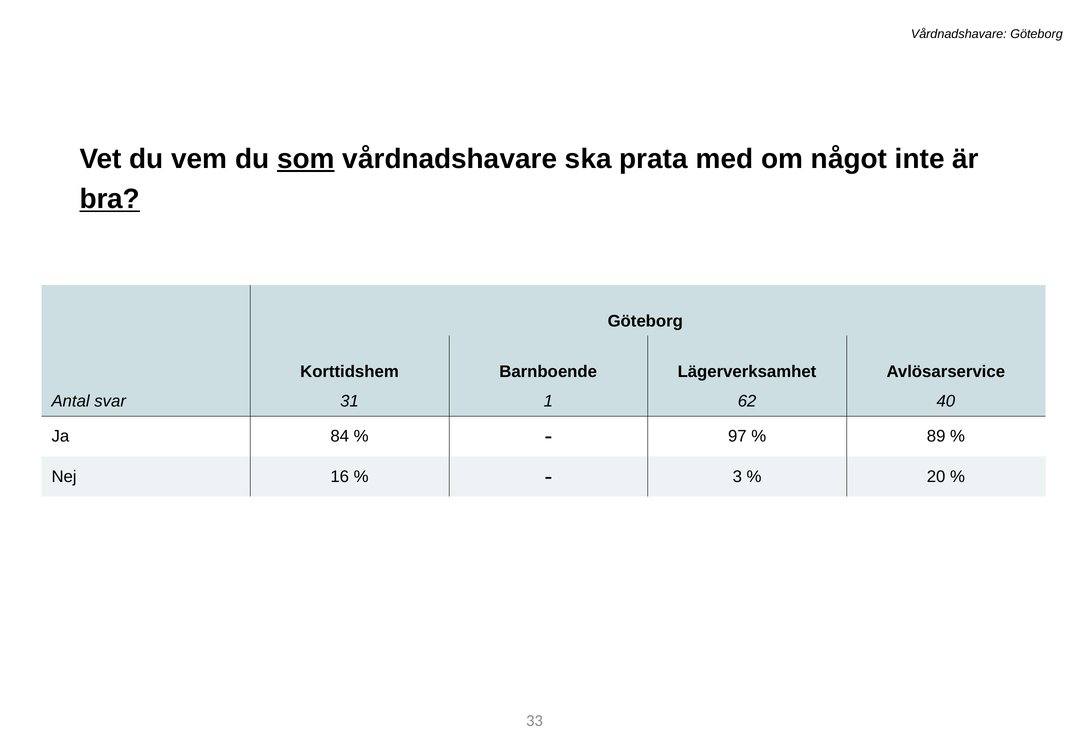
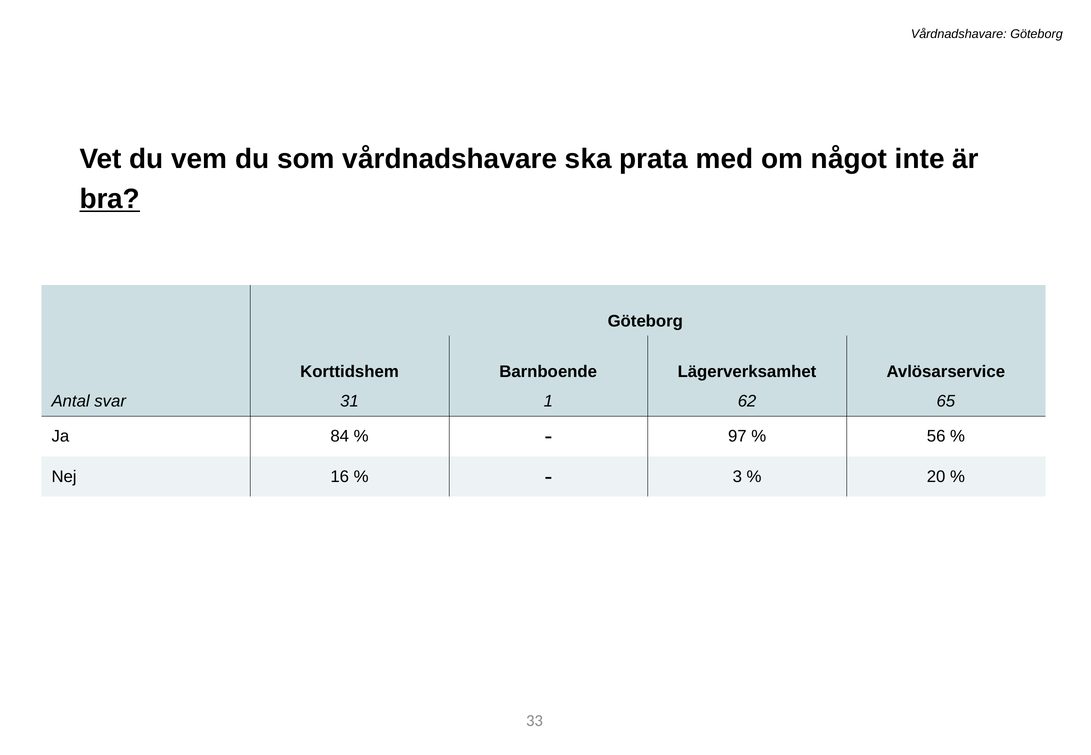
som underline: present -> none
40: 40 -> 65
89: 89 -> 56
